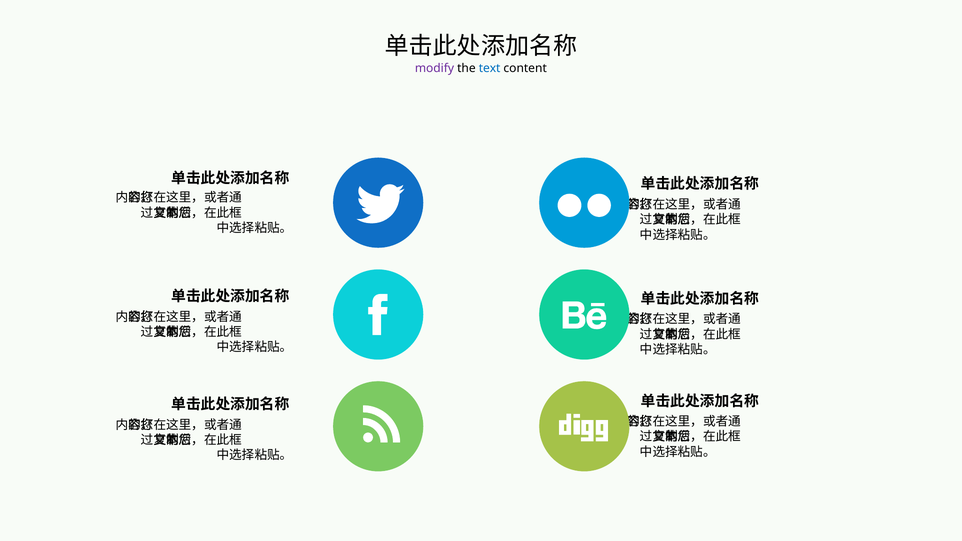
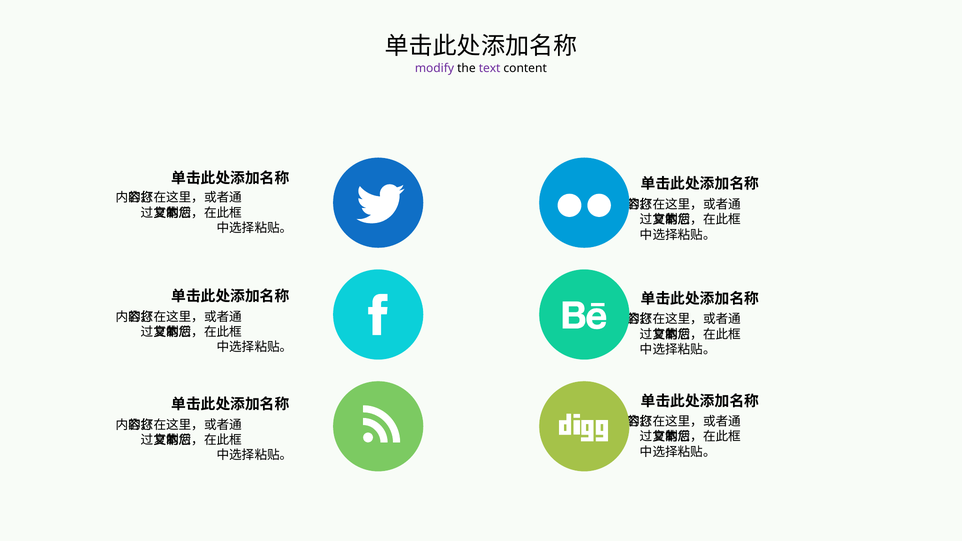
text colour: blue -> purple
